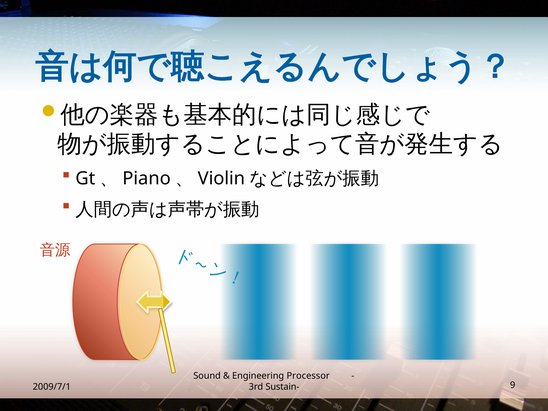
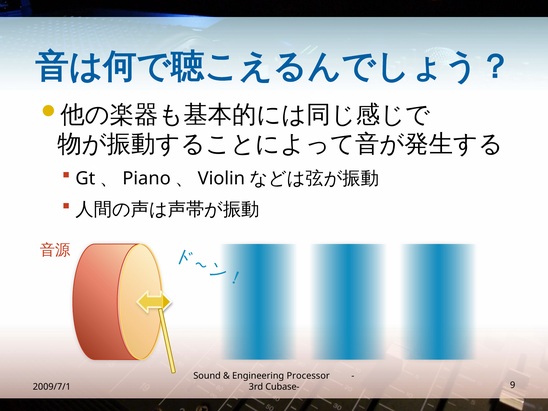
Sustain-: Sustain- -> Cubase-
